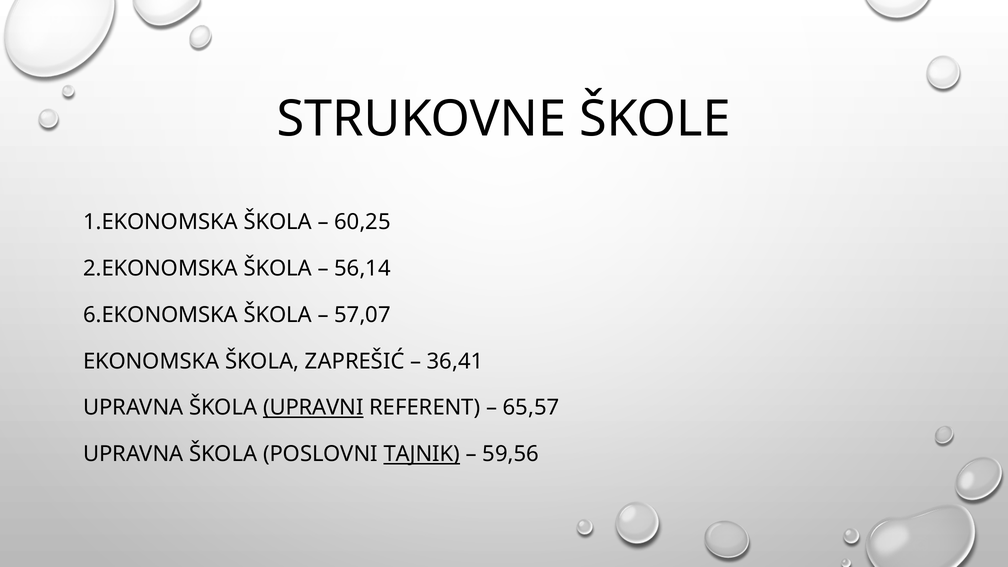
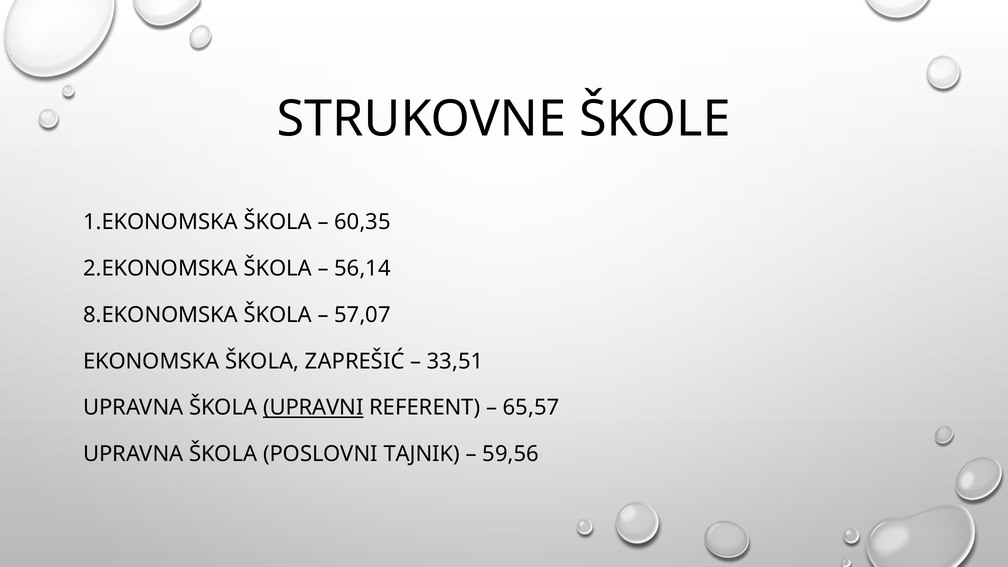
60,25: 60,25 -> 60,35
6.EKONOMSKA: 6.EKONOMSKA -> 8.EKONOMSKA
36,41: 36,41 -> 33,51
TAJNIK underline: present -> none
